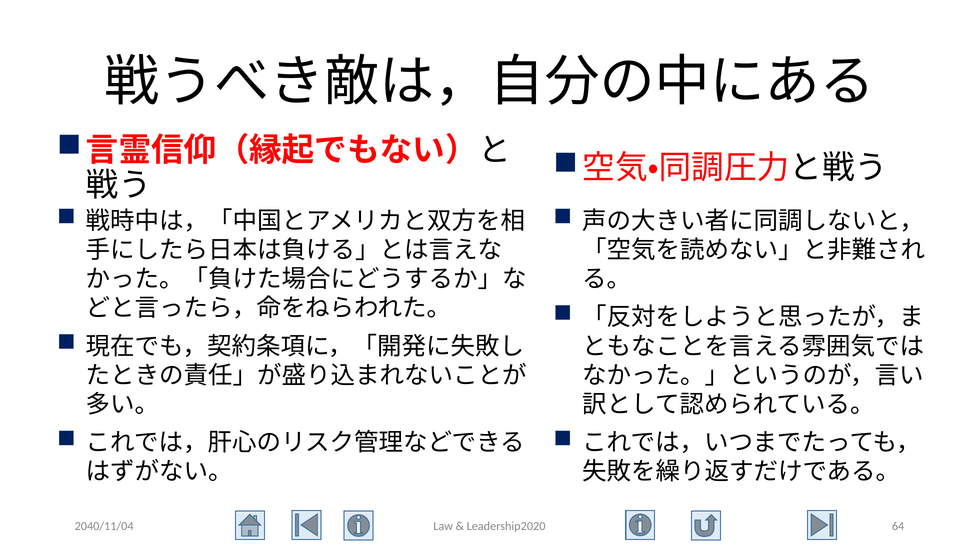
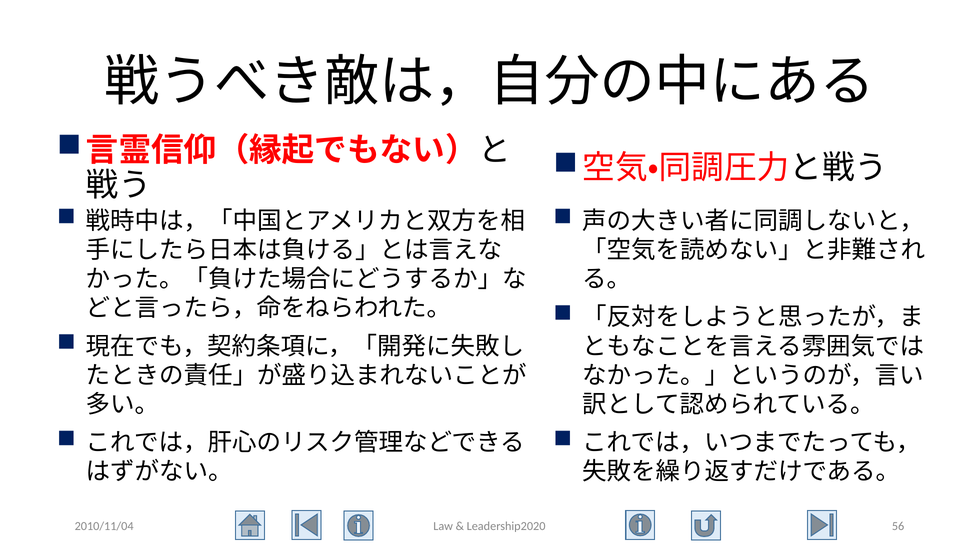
2040/11/04: 2040/11/04 -> 2010/11/04
64: 64 -> 56
